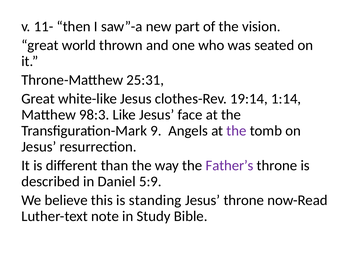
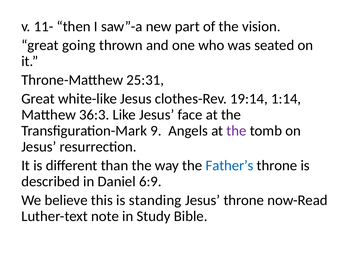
world: world -> going
98:3: 98:3 -> 36:3
Father’s colour: purple -> blue
5:9: 5:9 -> 6:9
